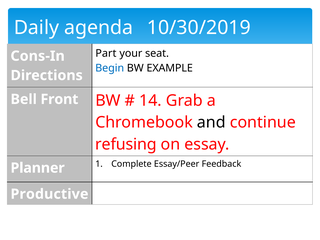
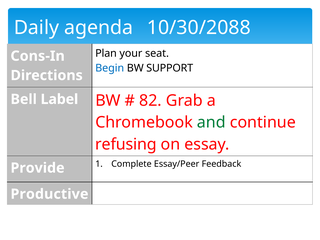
10/30/2019: 10/30/2019 -> 10/30/2088
Part: Part -> Plan
EXAMPLE: EXAMPLE -> SUPPORT
Front: Front -> Label
14: 14 -> 82
and colour: black -> green
Planner: Planner -> Provide
